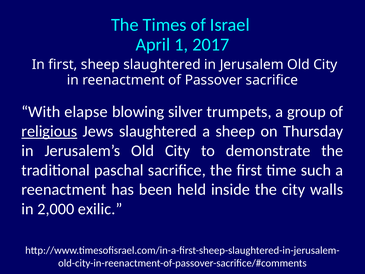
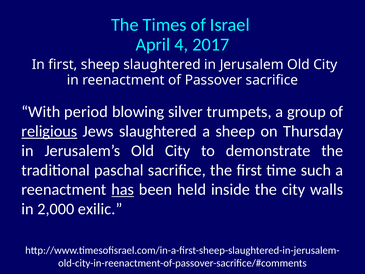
1: 1 -> 4
elapse: elapse -> period
has underline: none -> present
